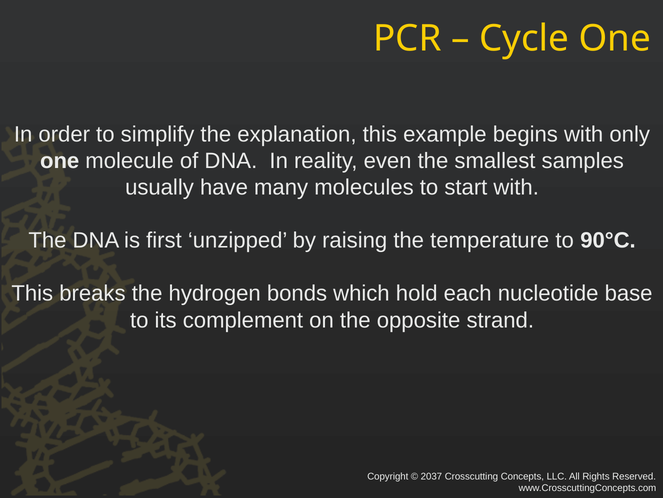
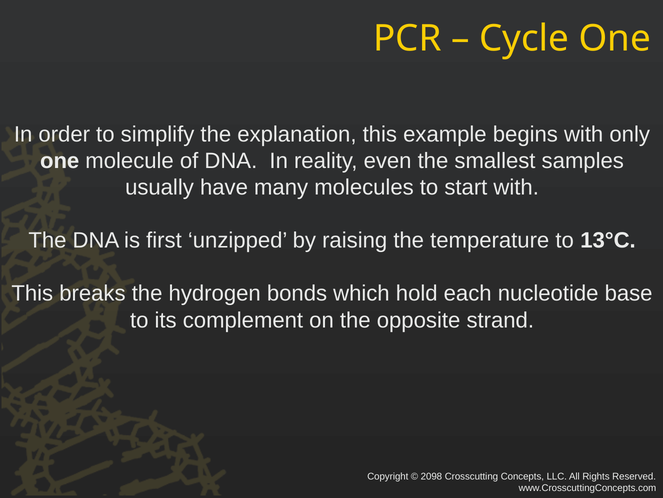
90°C: 90°C -> 13°C
2037: 2037 -> 2098
